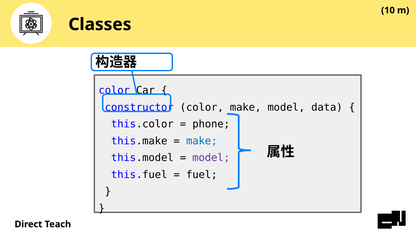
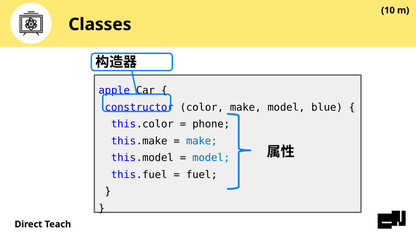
color at (114, 90): color -> apple
data: data -> blue
model at (211, 158) colour: purple -> blue
